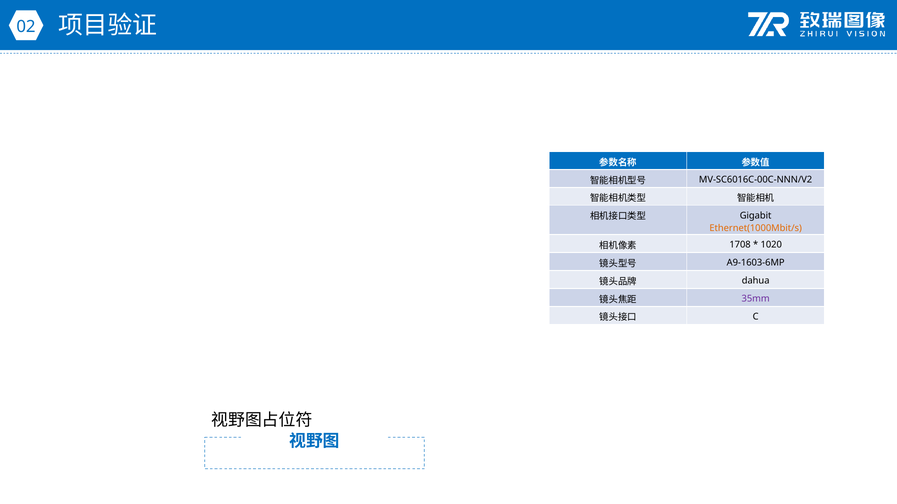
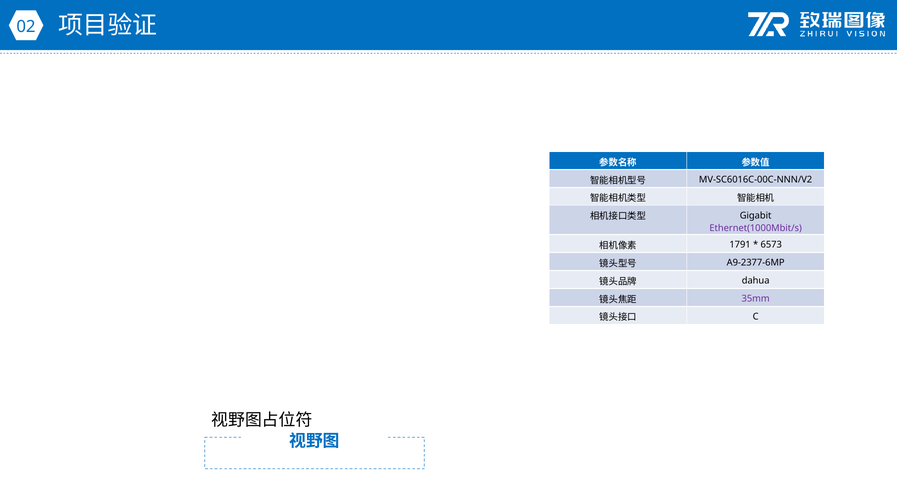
Ethernet(1000Mbit/s colour: orange -> purple
1708: 1708 -> 1791
1020: 1020 -> 6573
A9-1603-6MP: A9-1603-6MP -> A9-2377-6MP
